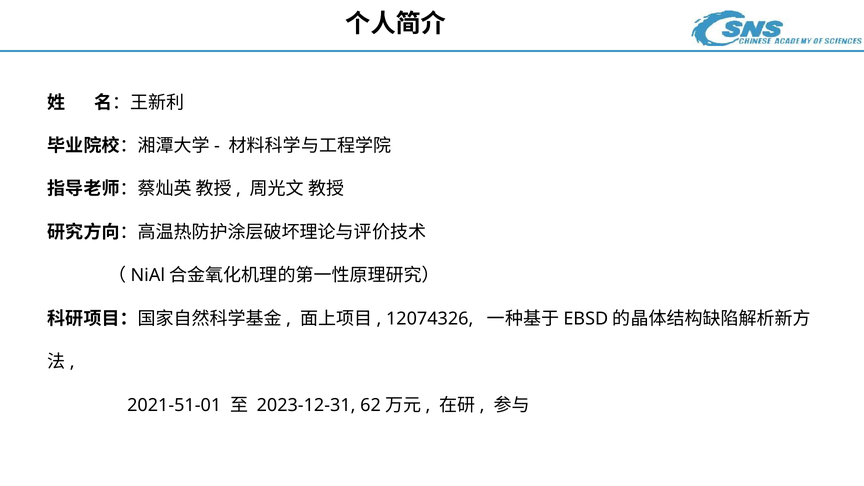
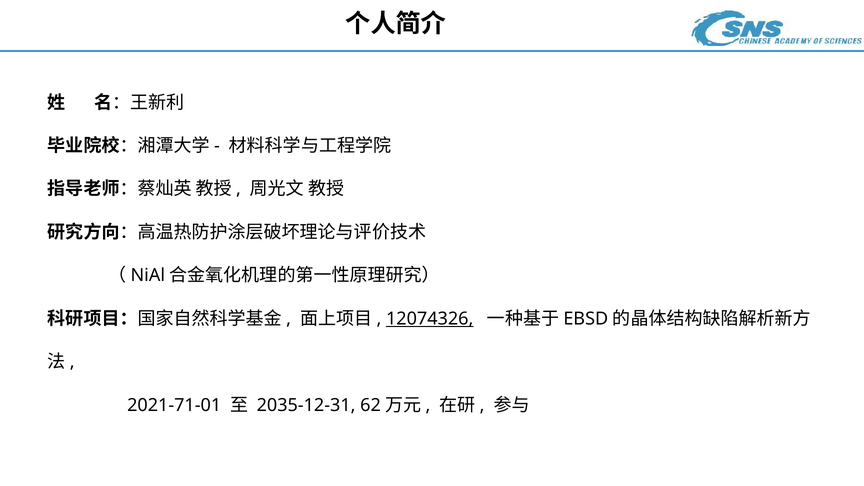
12074326 underline: none -> present
2021-51-01: 2021-51-01 -> 2021-71-01
2023-12-31: 2023-12-31 -> 2035-12-31
